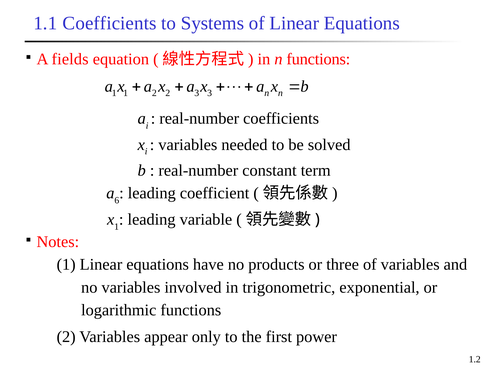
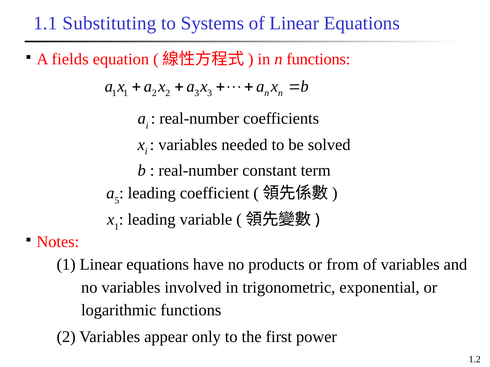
1.1 Coefficients: Coefficients -> Substituting
6: 6 -> 5
three: three -> from
